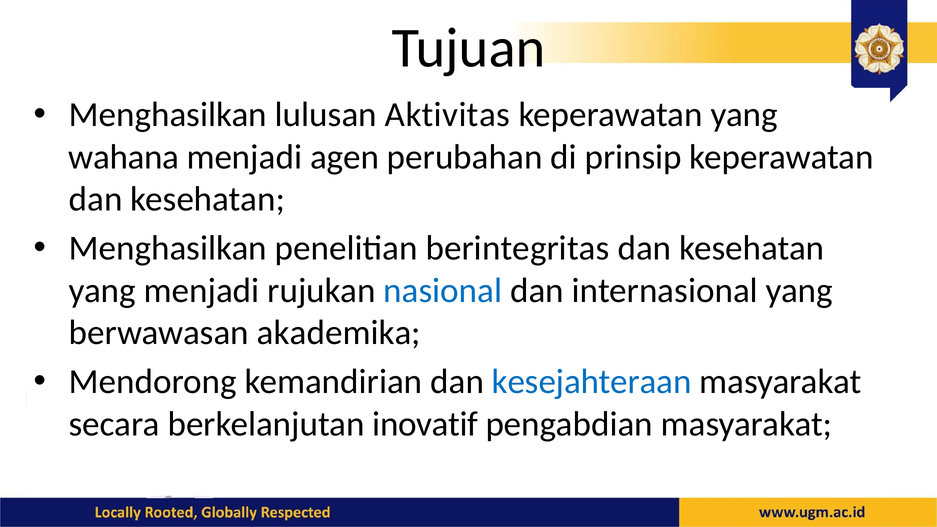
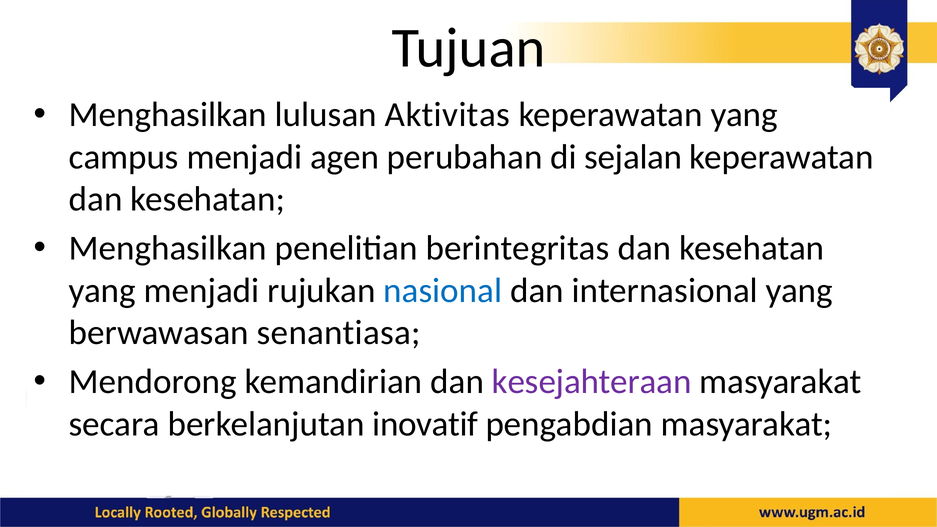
wahana: wahana -> campus
prinsip: prinsip -> sejalan
akademika: akademika -> senantiasa
kesejahteraan colour: blue -> purple
